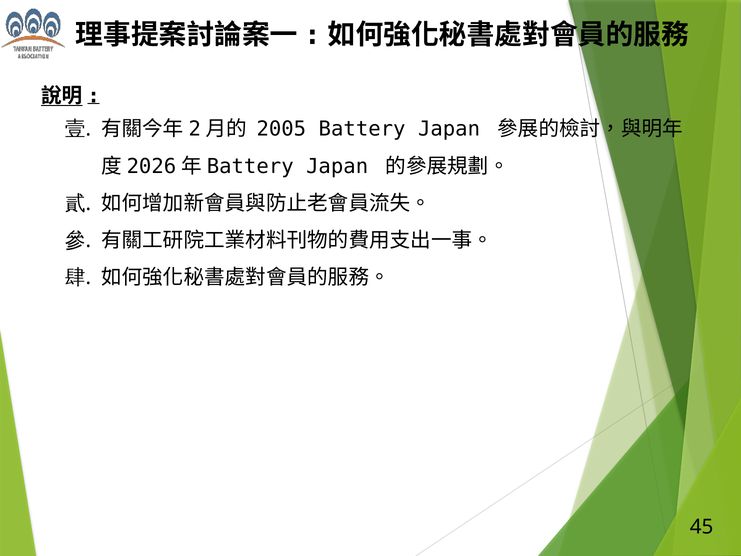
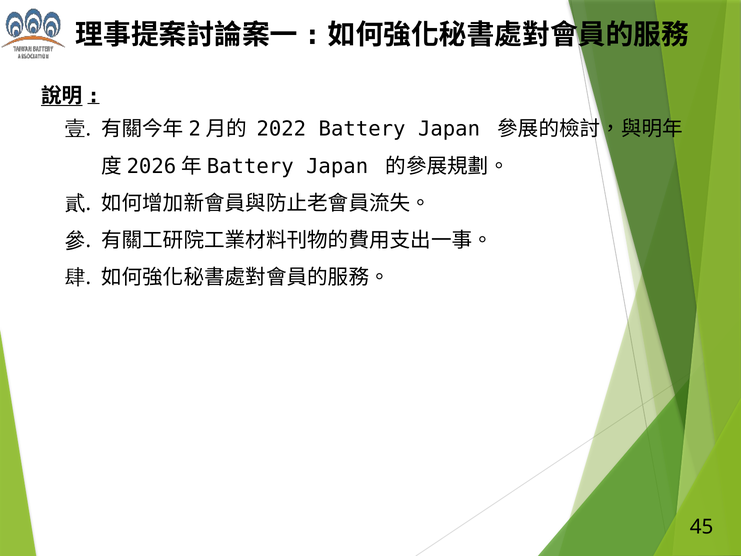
2005: 2005 -> 2022
